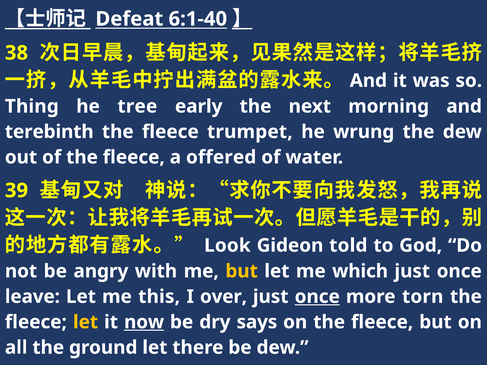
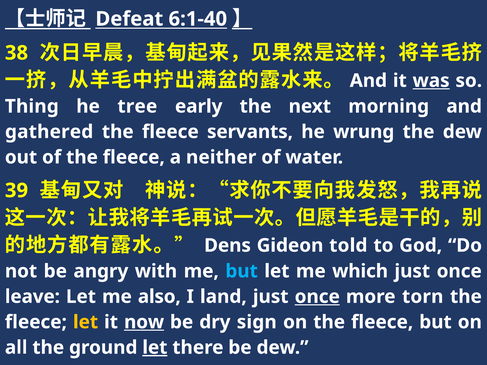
was underline: none -> present
terebinth: terebinth -> gathered
trumpet: trumpet -> servants
offered: offered -> neither
Look: Look -> Dens
but at (242, 271) colour: yellow -> light blue
this: this -> also
over: over -> land
says: says -> sign
let at (155, 348) underline: none -> present
